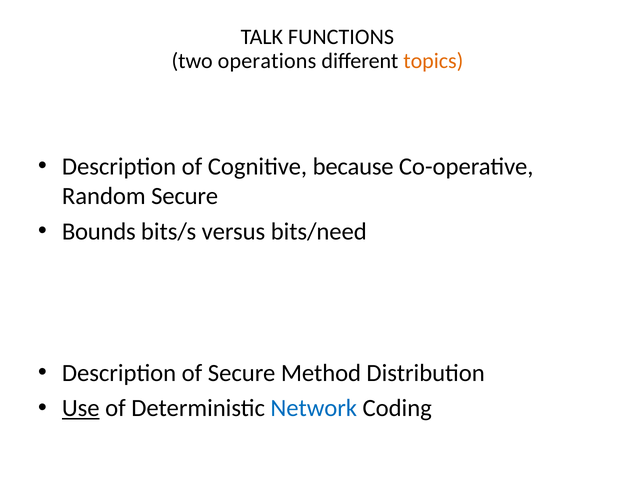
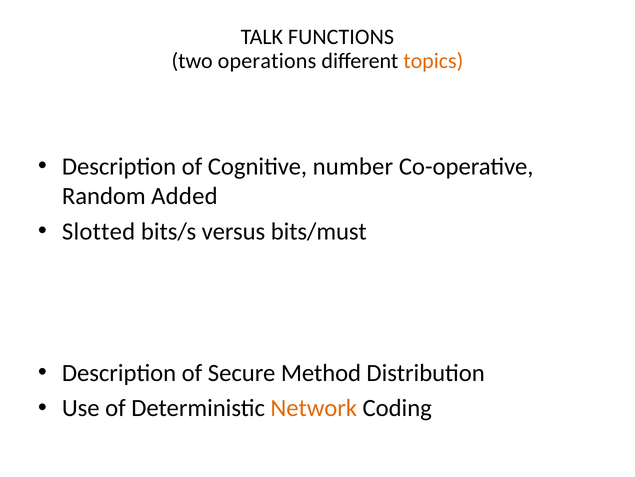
because: because -> number
Random Secure: Secure -> Added
Bounds: Bounds -> Slotted
bits/need: bits/need -> bits/must
Use underline: present -> none
Network colour: blue -> orange
